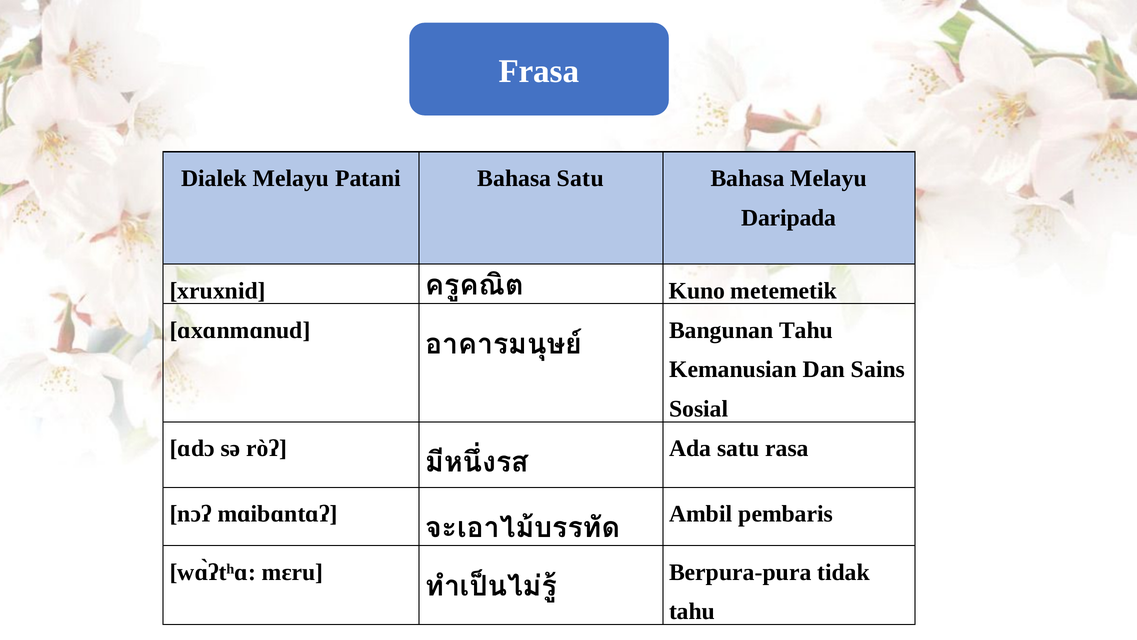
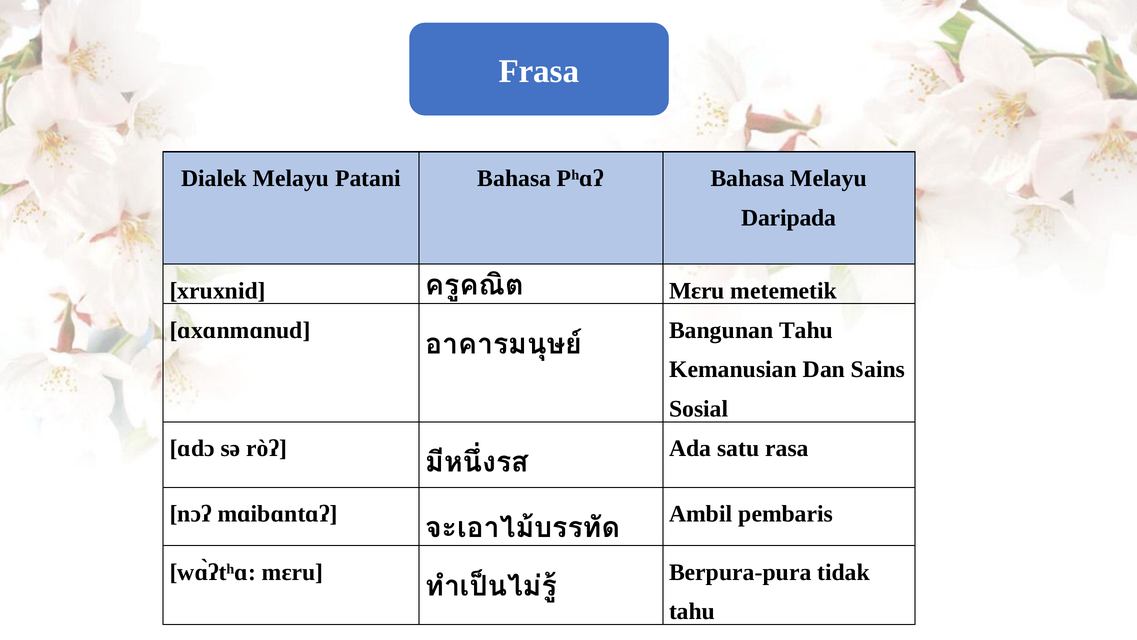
Bahasa Satu: Satu -> Pʰɑʔ
Kuno at (697, 291): Kuno -> Mɛru
